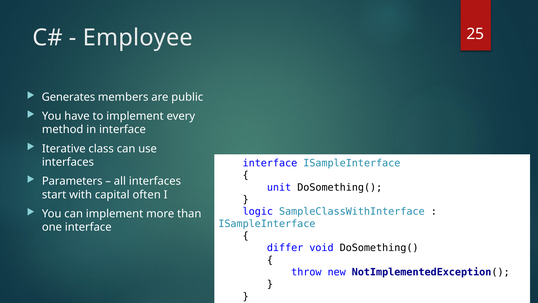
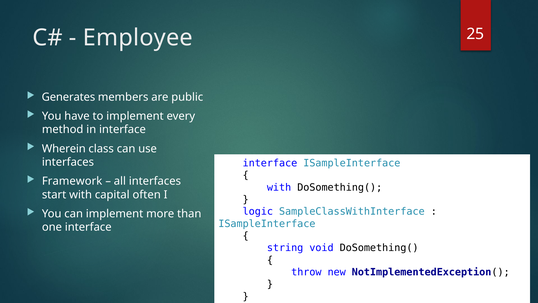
Iterative: Iterative -> Wherein
Parameters: Parameters -> Framework
unit at (279, 187): unit -> with
differ: differ -> string
